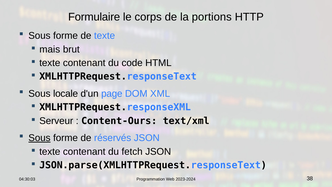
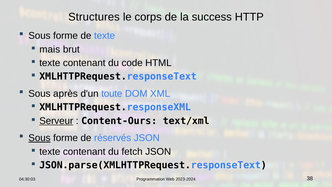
Formulaire: Formulaire -> Structures
portions: portions -> success
locale: locale -> après
page: page -> toute
Serveur underline: none -> present
